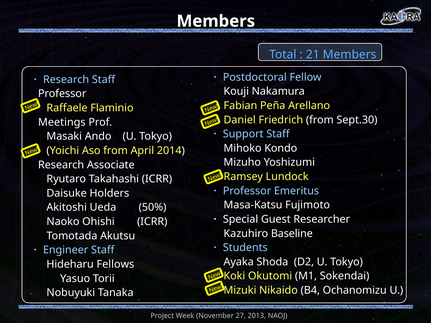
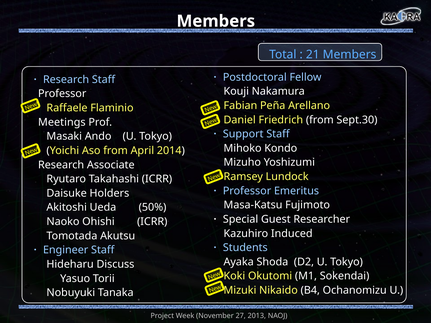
Baseline: Baseline -> Induced
Fellows: Fellows -> Discuss
